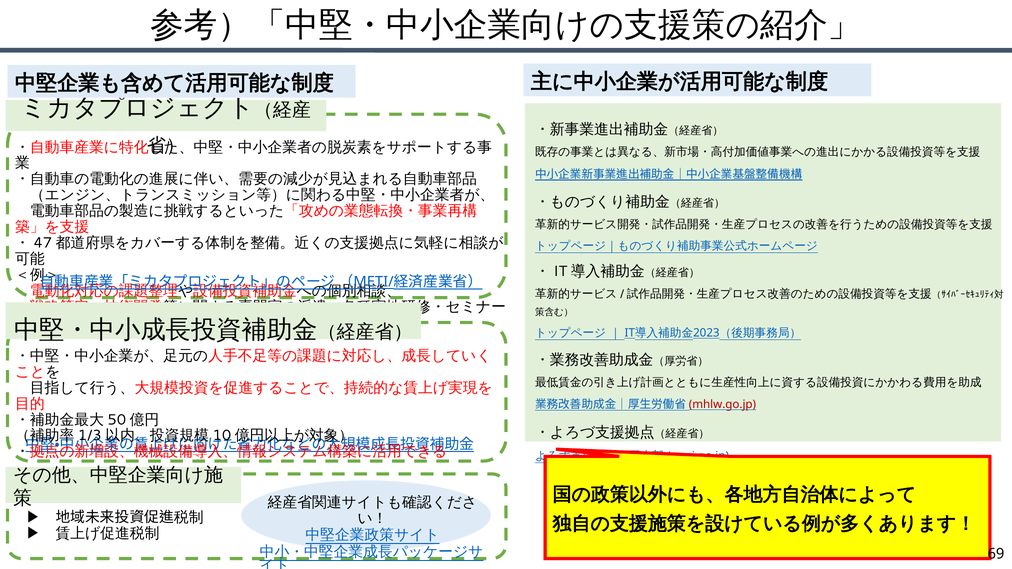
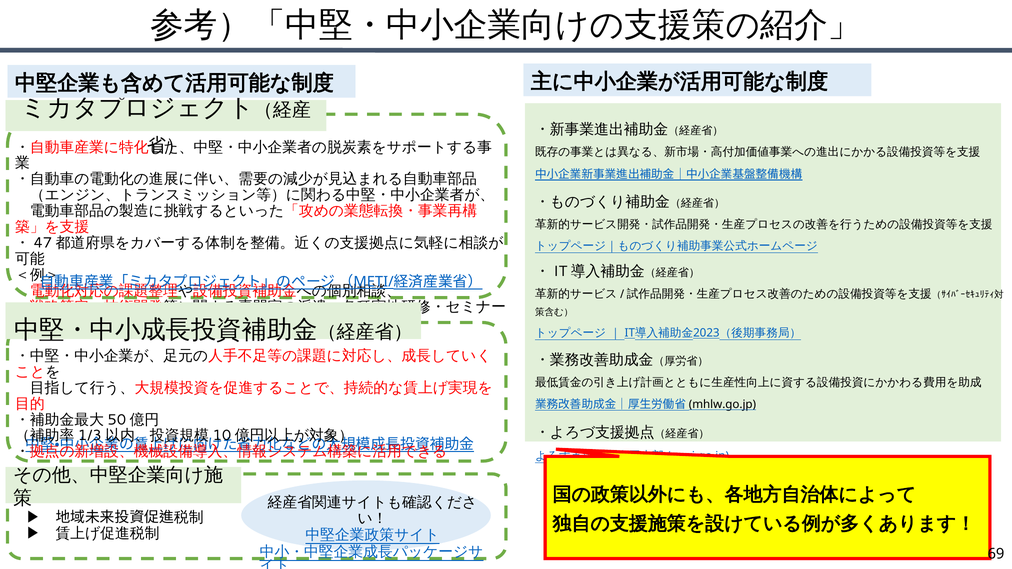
mhlw.go.jp colour: red -> black
